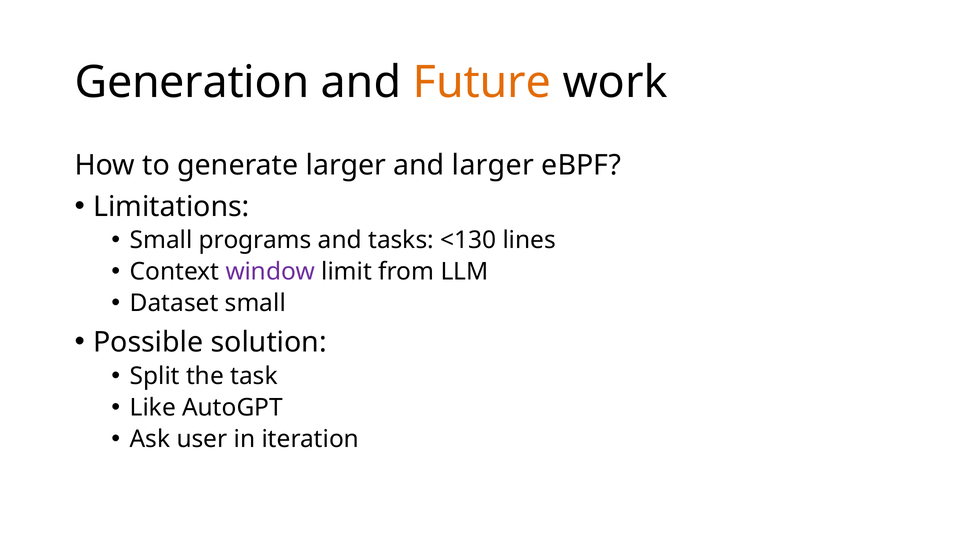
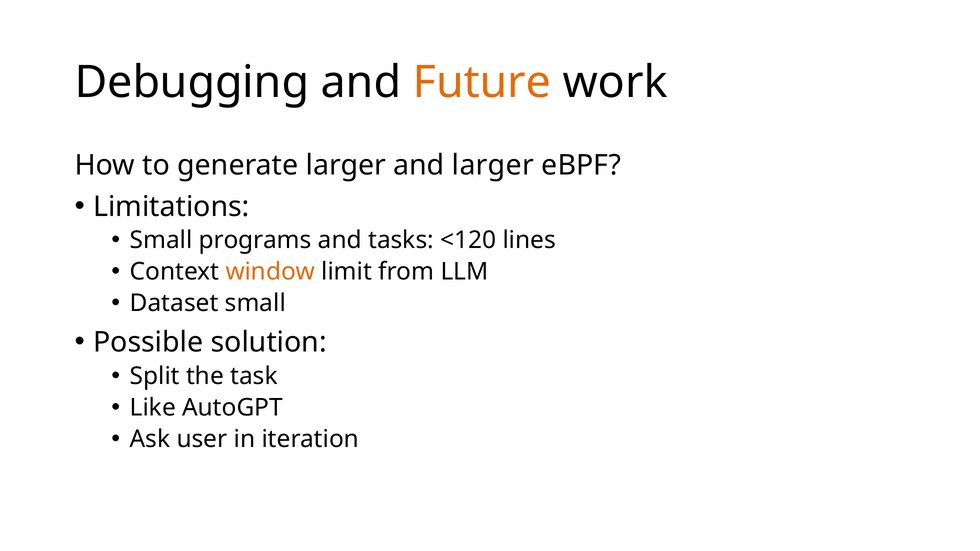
Generation: Generation -> Debugging
<130: <130 -> <120
window colour: purple -> orange
